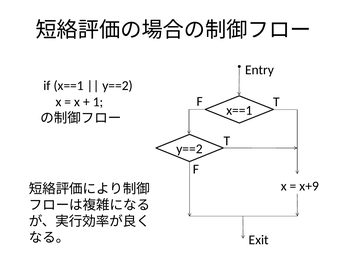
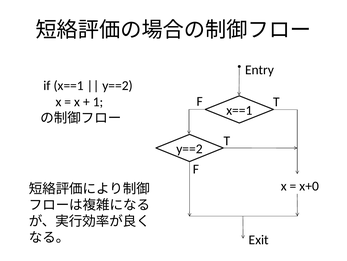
x+9: x+9 -> x+0
